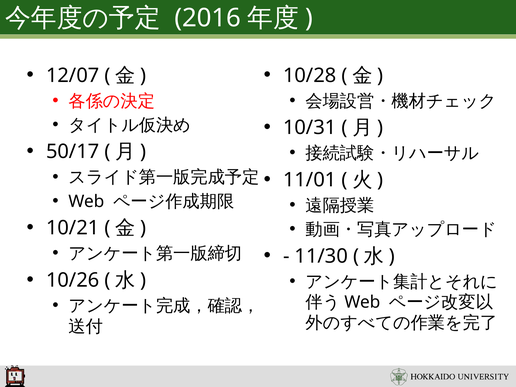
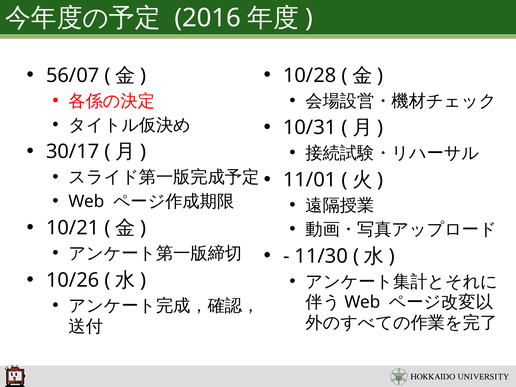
12/07: 12/07 -> 56/07
50/17: 50/17 -> 30/17
